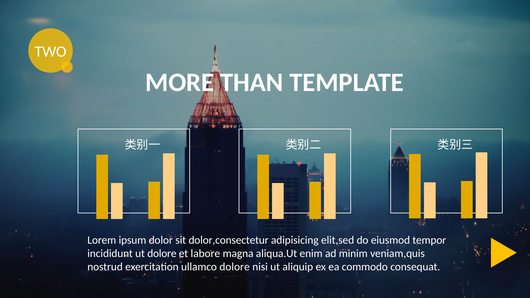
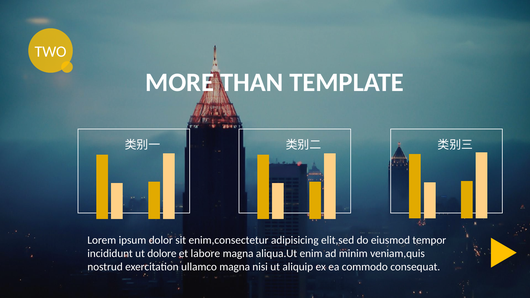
dolor,consectetur: dolor,consectetur -> enim,consectetur
ullamco dolore: dolore -> magna
